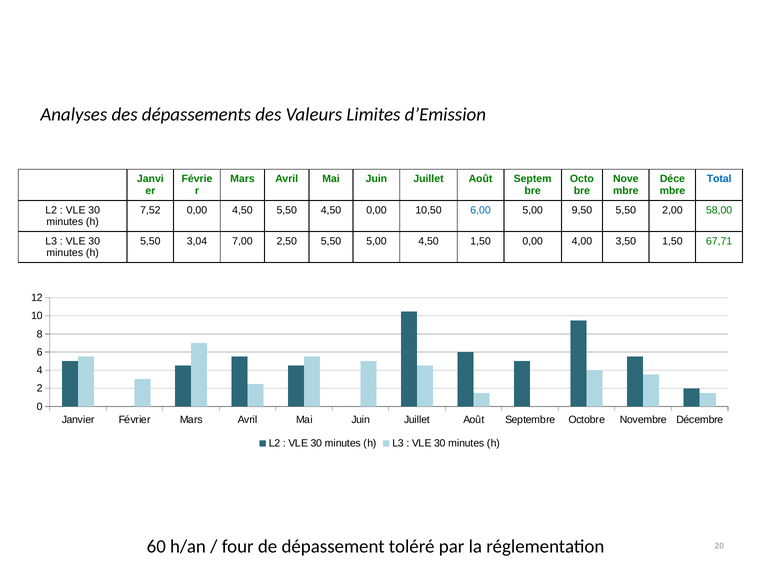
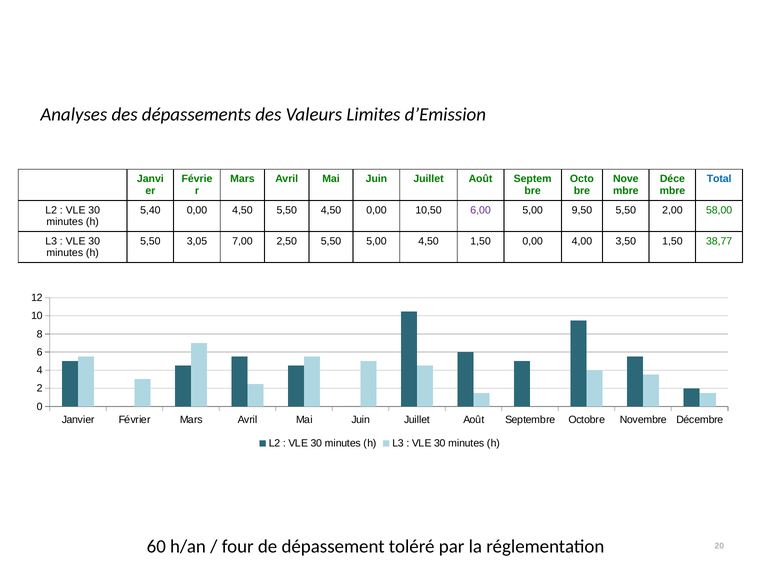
7,52: 7,52 -> 5,40
6,00 colour: blue -> purple
3,04: 3,04 -> 3,05
67,71: 67,71 -> 38,77
